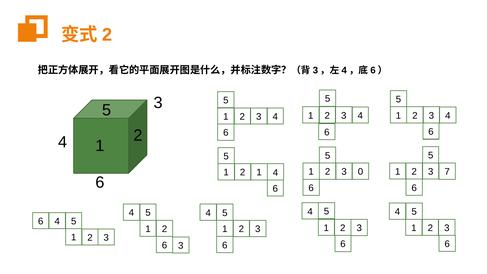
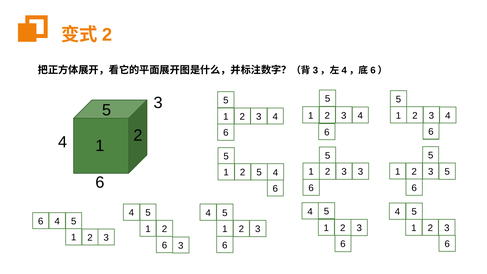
7 at (447, 172): 7 -> 5
3 0: 0 -> 3
1 at (259, 172): 1 -> 5
